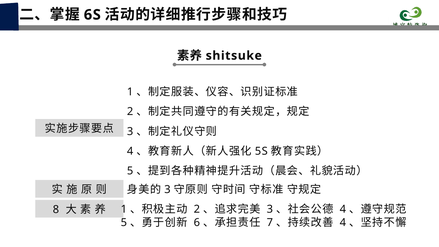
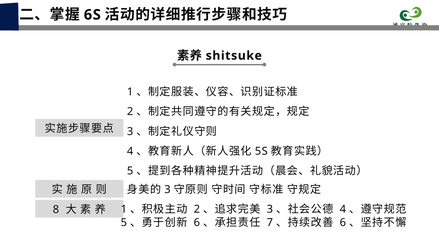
4 at (343, 222): 4 -> 6
